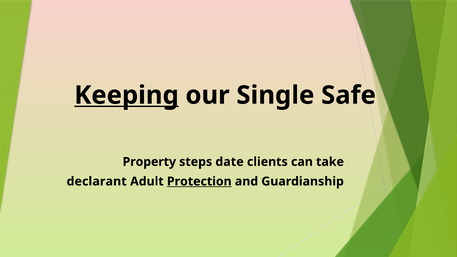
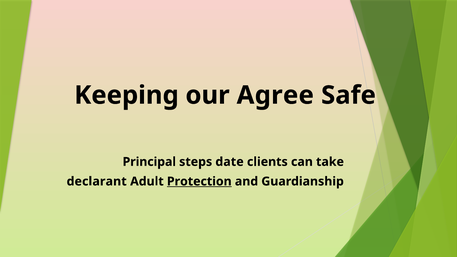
Keeping underline: present -> none
Single: Single -> Agree
Property: Property -> Principal
